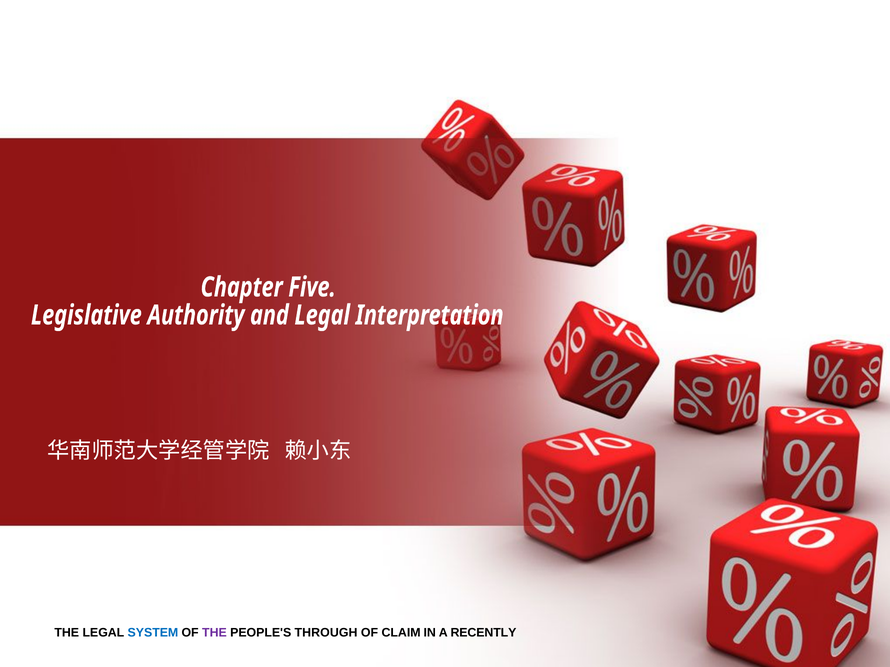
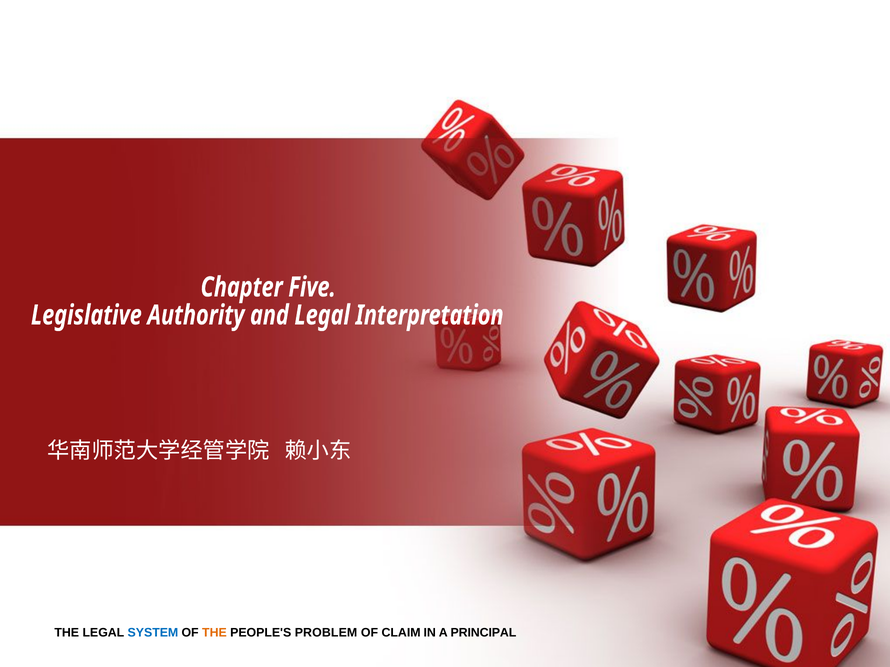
THE at (214, 633) colour: purple -> orange
THROUGH: THROUGH -> PROBLEM
RECENTLY: RECENTLY -> PRINCIPAL
